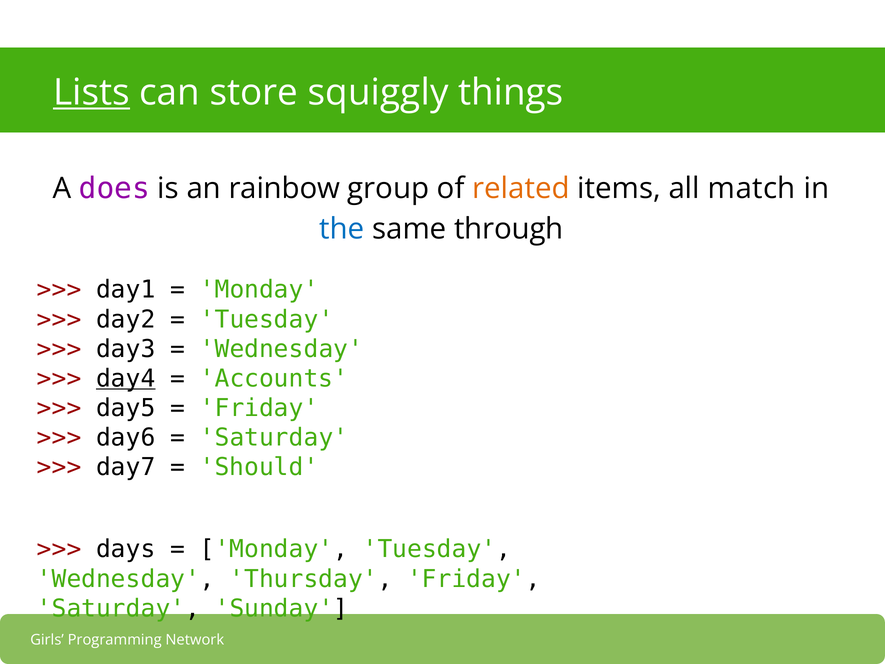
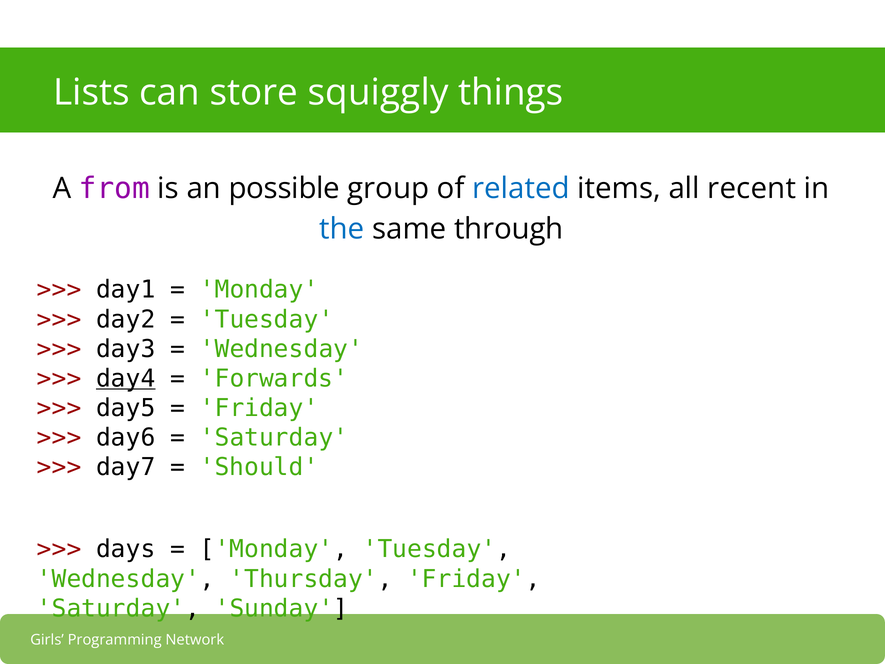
Lists underline: present -> none
does: does -> from
rainbow: rainbow -> possible
related colour: orange -> blue
match: match -> recent
Accounts: Accounts -> Forwards
